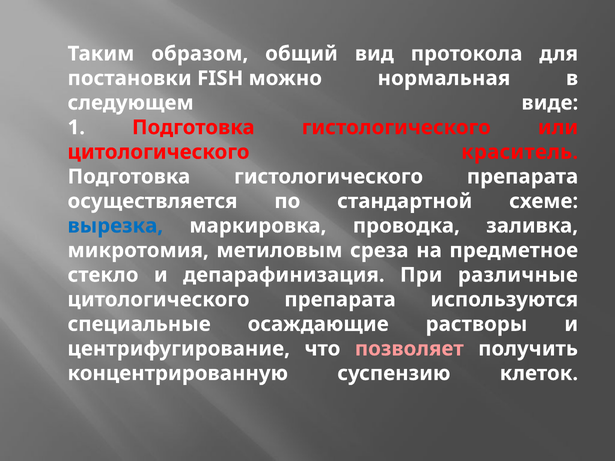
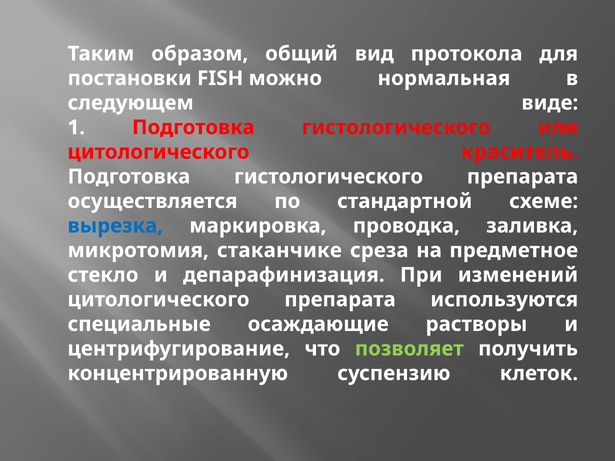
метиловым: метиловым -> стаканчике
различные: различные -> изменений
позволяет colour: pink -> light green
